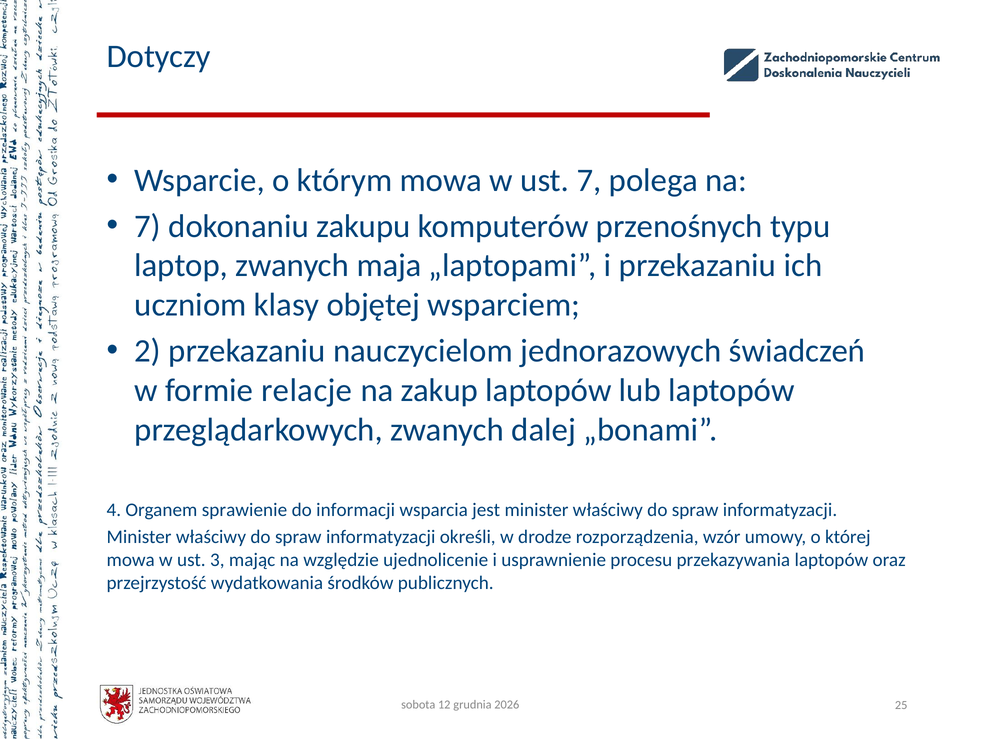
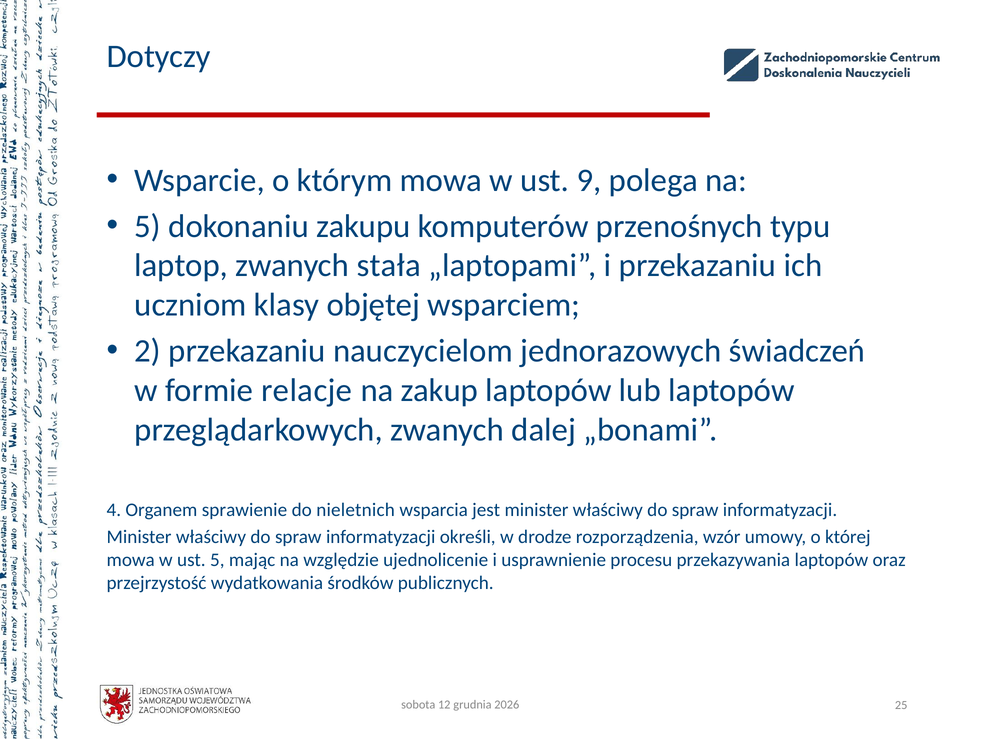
ust 7: 7 -> 9
7 at (148, 226): 7 -> 5
maja: maja -> stała
informacji: informacji -> nieletnich
ust 3: 3 -> 5
